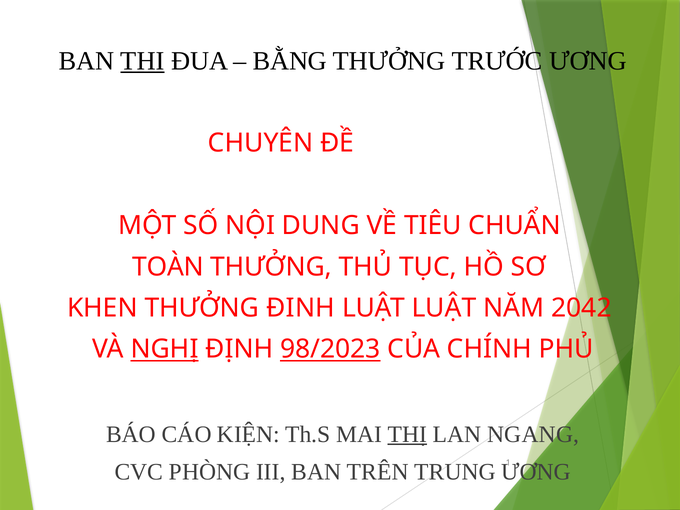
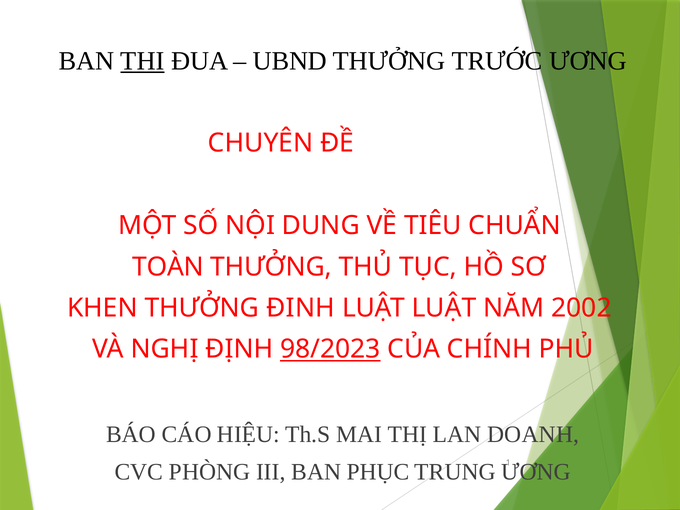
BẰNG: BẰNG -> UBND
2042: 2042 -> 2002
NGHỊ underline: present -> none
KIỆN: KIỆN -> HIỆU
THỊ underline: present -> none
NGANG: NGANG -> DOANH
TRÊN: TRÊN -> PHỤC
